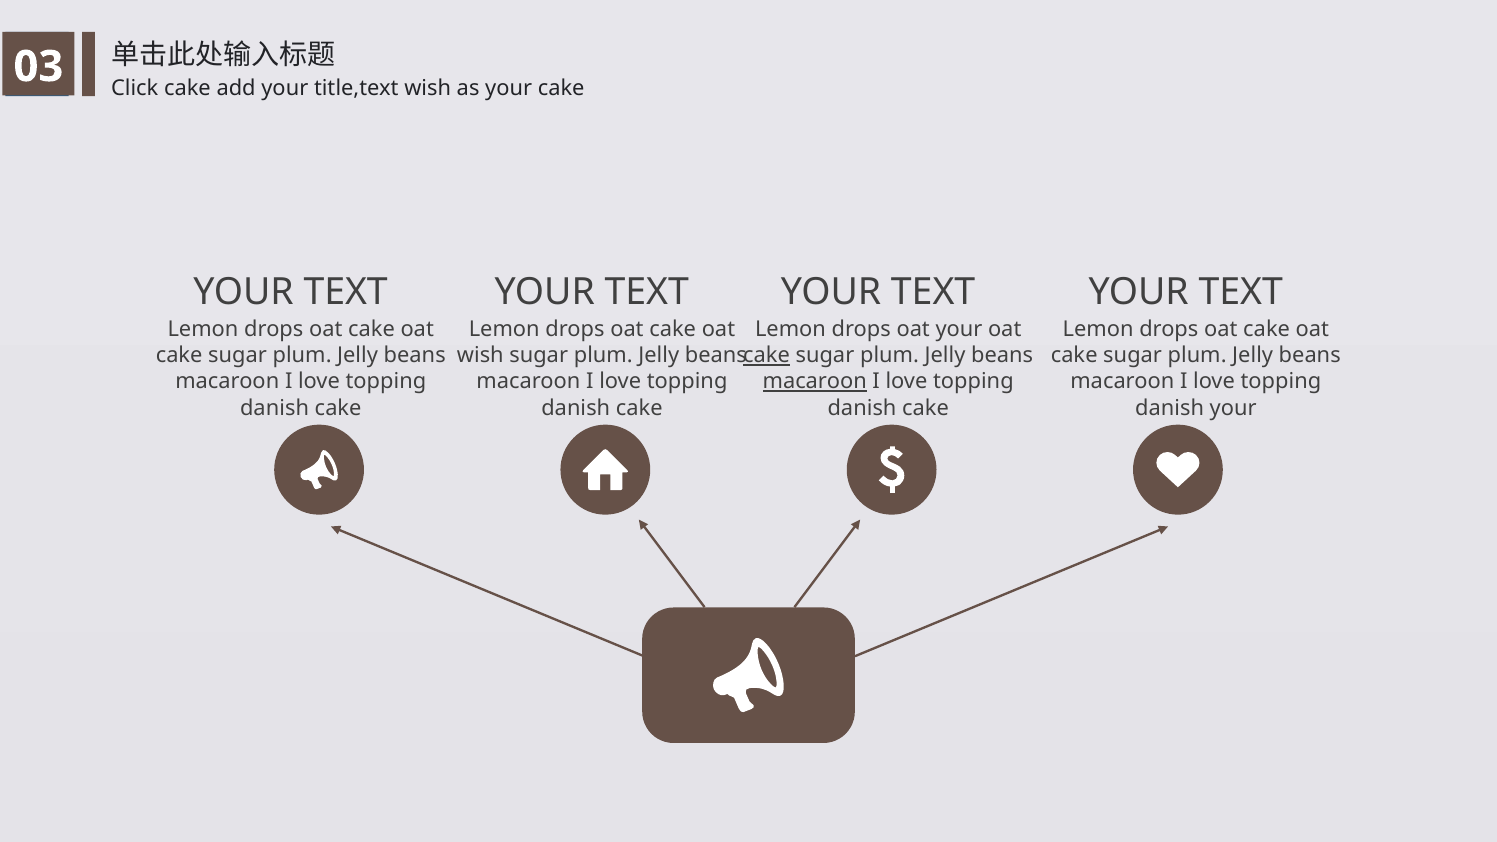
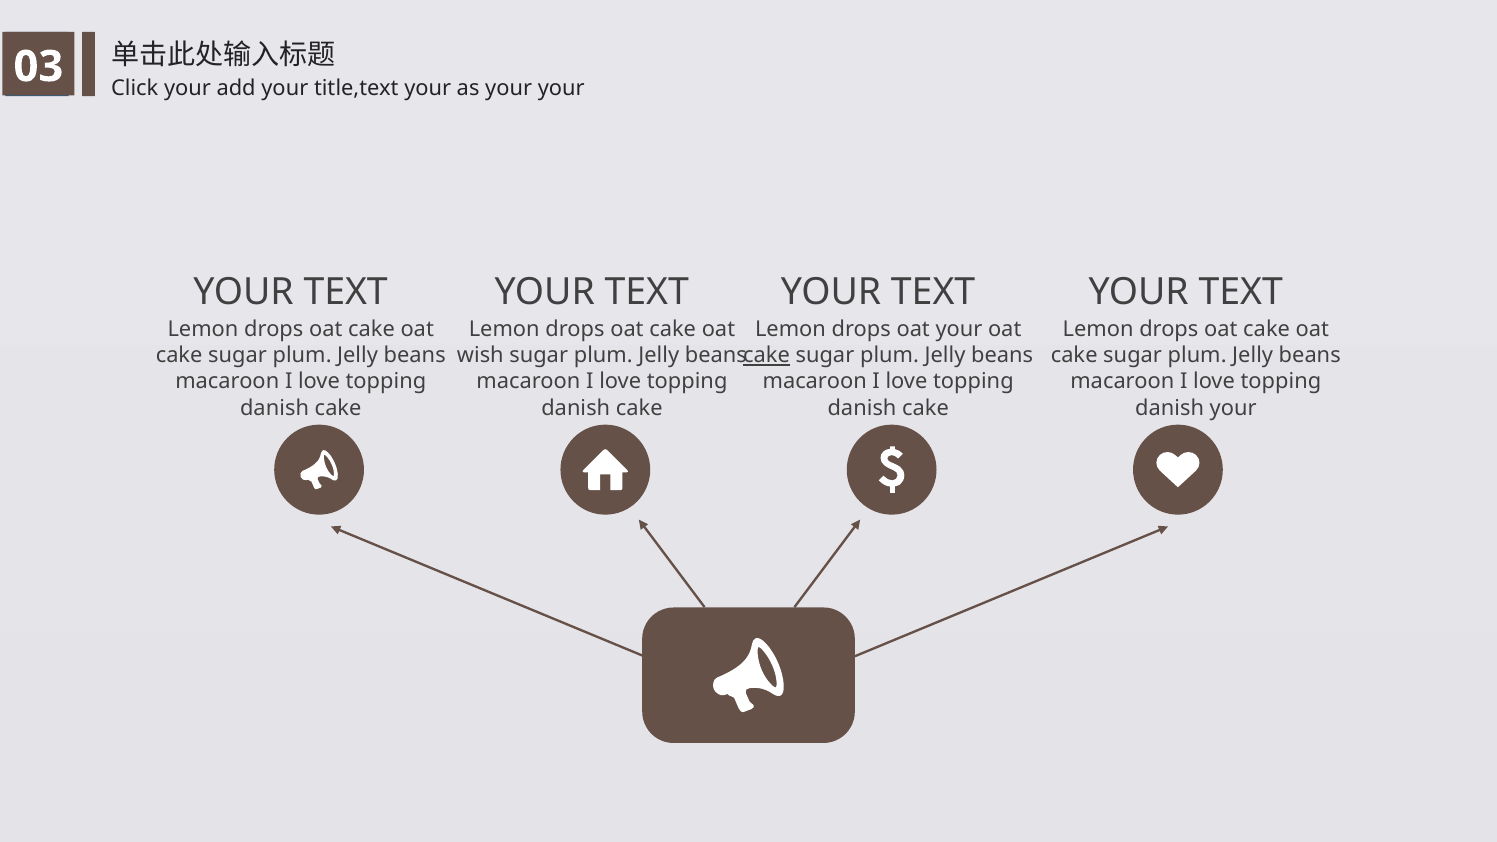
Click cake: cake -> your
title,text wish: wish -> your
your cake: cake -> your
macaroon at (815, 382) underline: present -> none
